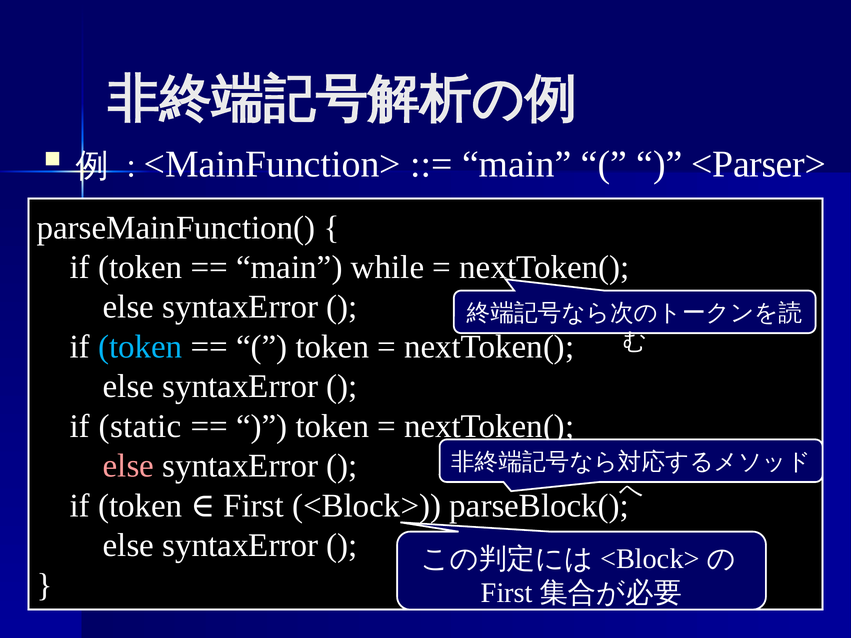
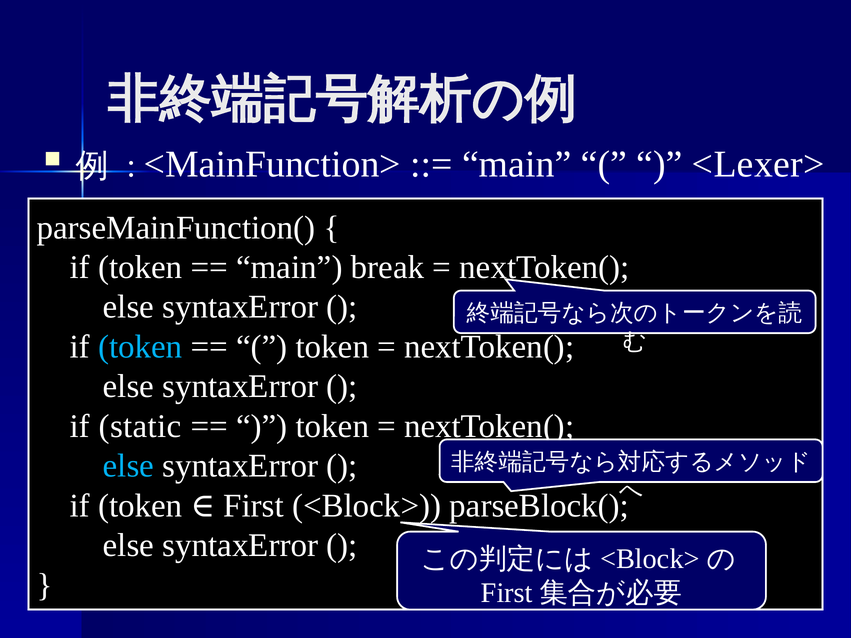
<Parser>: <Parser> -> <Lexer>
while: while -> break
else at (128, 466) colour: pink -> light blue
